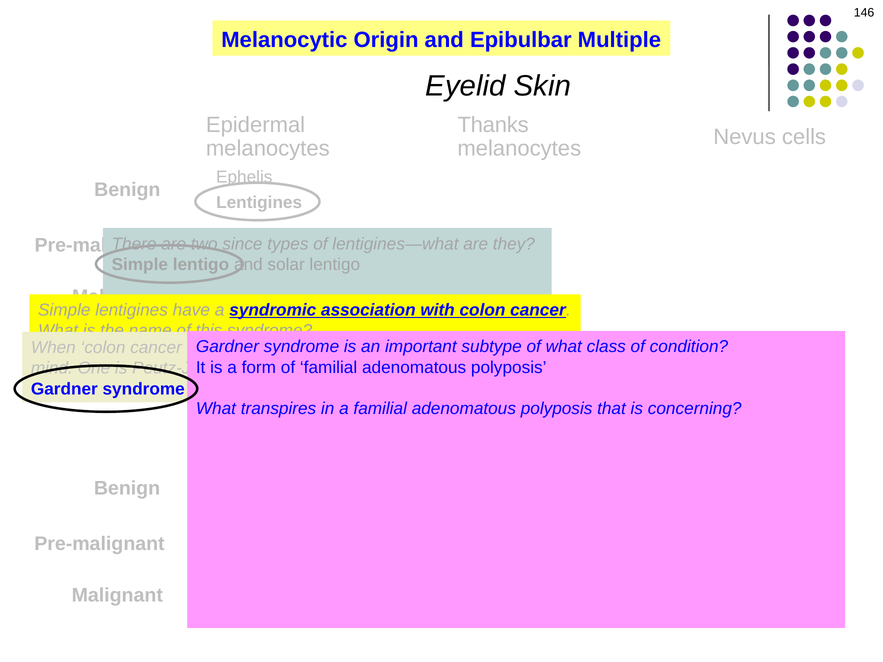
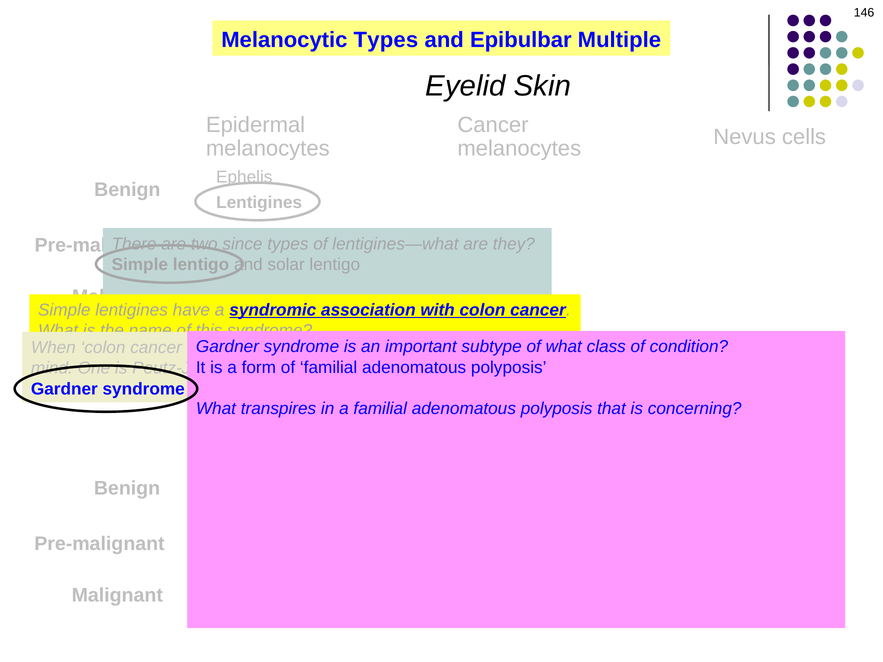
Melanocytic Origin: Origin -> Types
Thanks at (493, 125): Thanks -> Cancer
